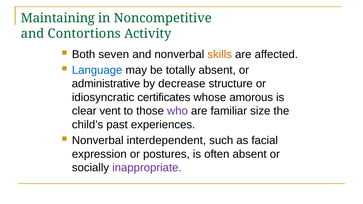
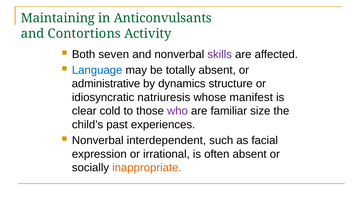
Noncompetitive: Noncompetitive -> Anticonvulsants
skills colour: orange -> purple
decrease: decrease -> dynamics
certificates: certificates -> natriuresis
amorous: amorous -> manifest
vent: vent -> cold
postures: postures -> irrational
inappropriate colour: purple -> orange
